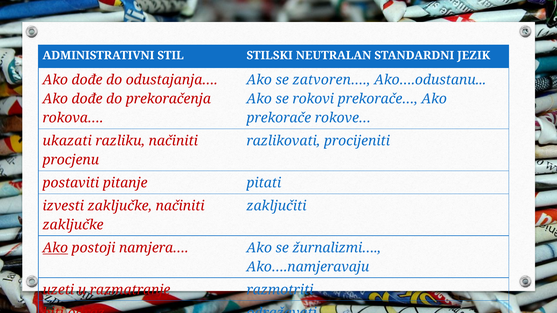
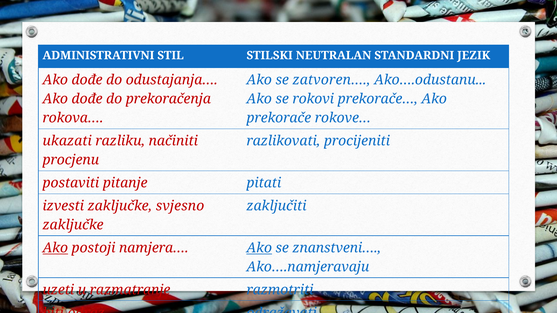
zaključke načiniti: načiniti -> svjesno
Ako at (259, 248) underline: none -> present
žurnalizmi…: žurnalizmi… -> znanstveni…
